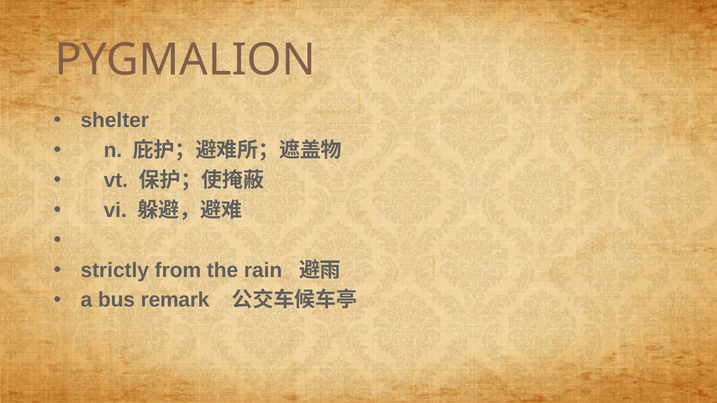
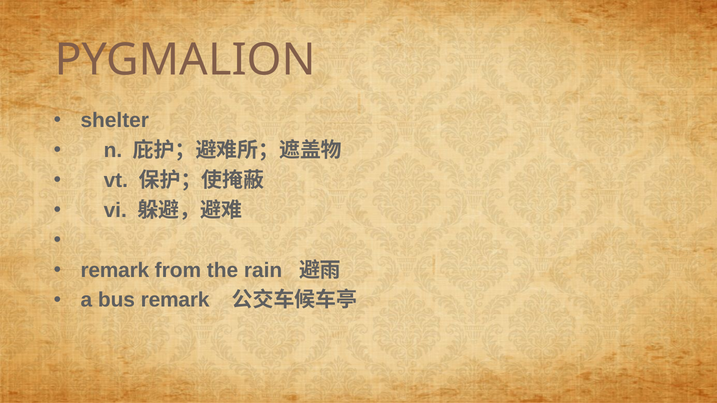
strictly at (115, 270): strictly -> remark
